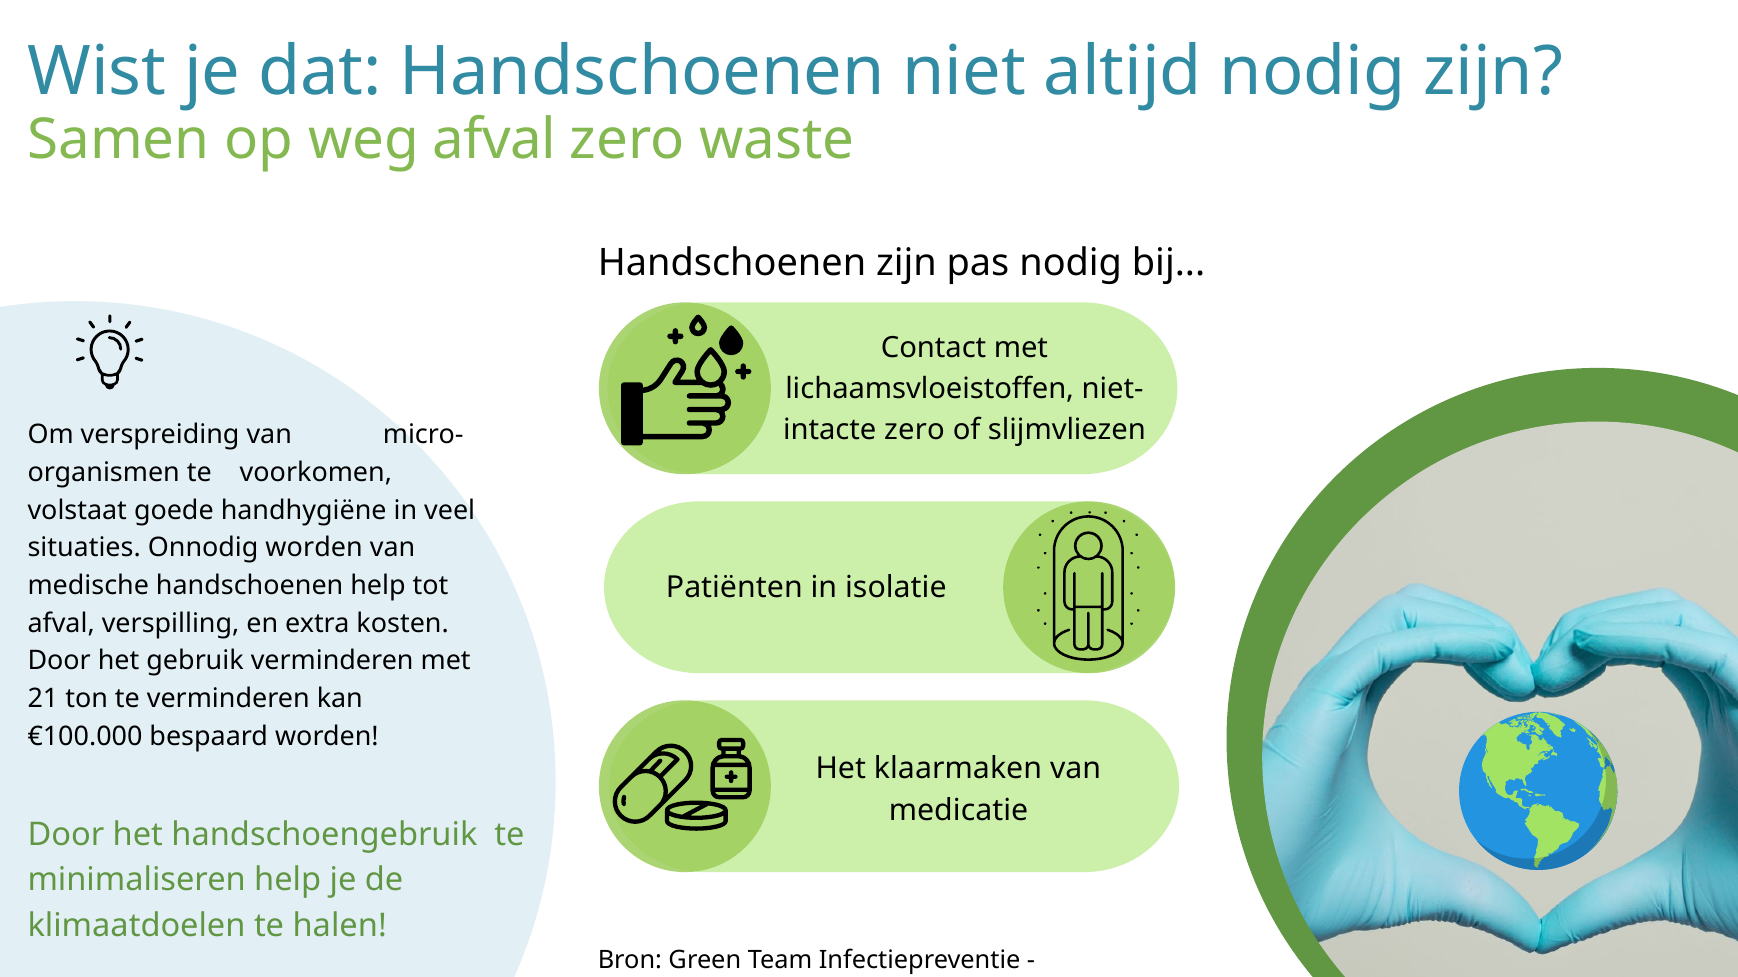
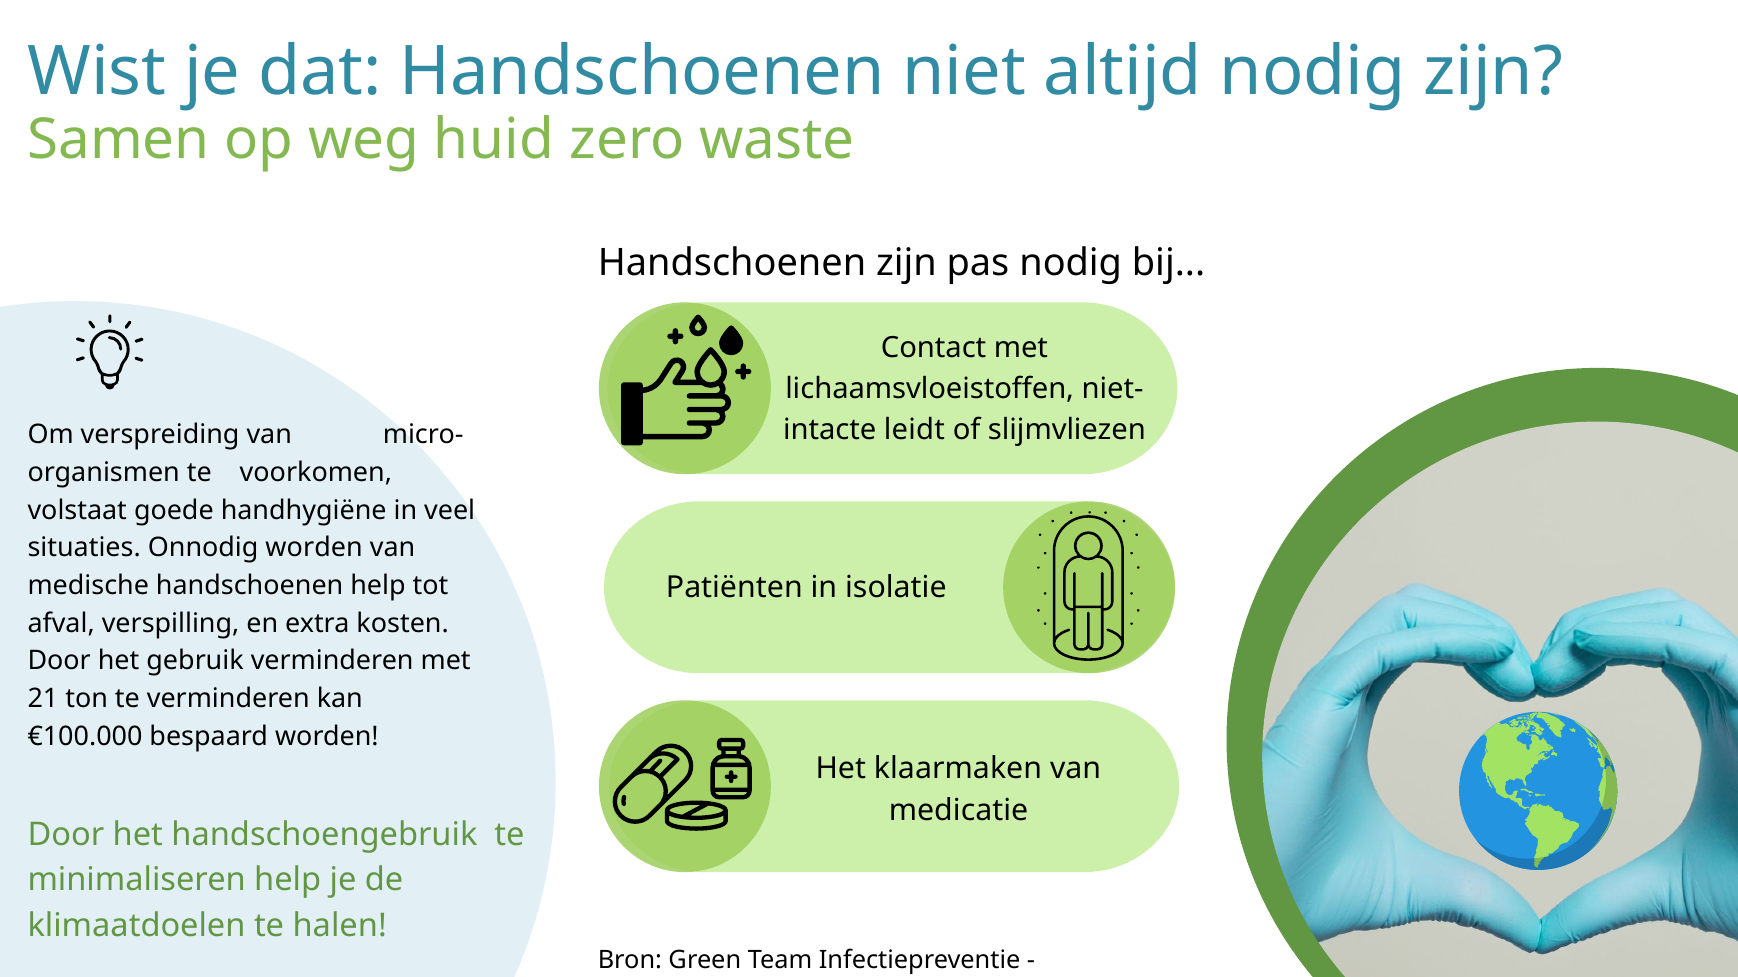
weg afval: afval -> huid
zero at (914, 430): zero -> leidt
